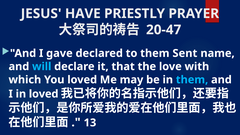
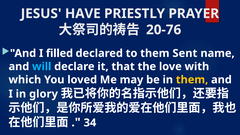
20-47: 20-47 -> 20-76
gave: gave -> filled
them at (192, 80) colour: light blue -> yellow
in loved: loved -> glory
13: 13 -> 34
